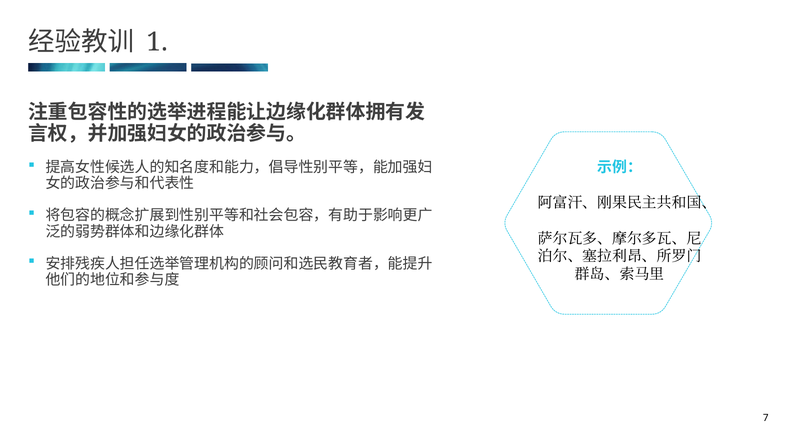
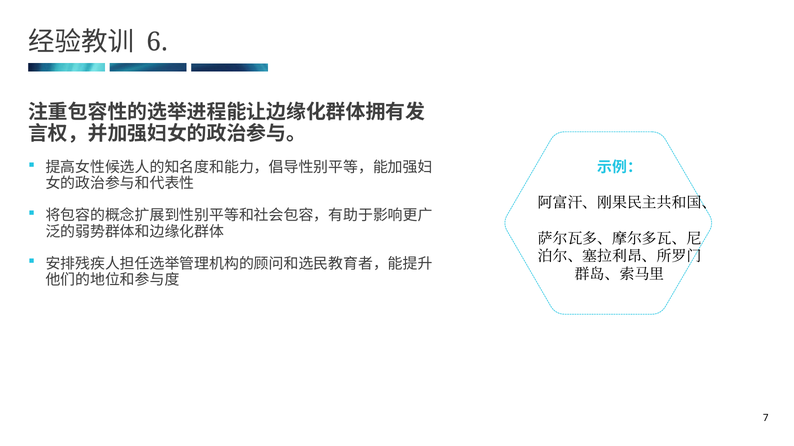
1: 1 -> 6
